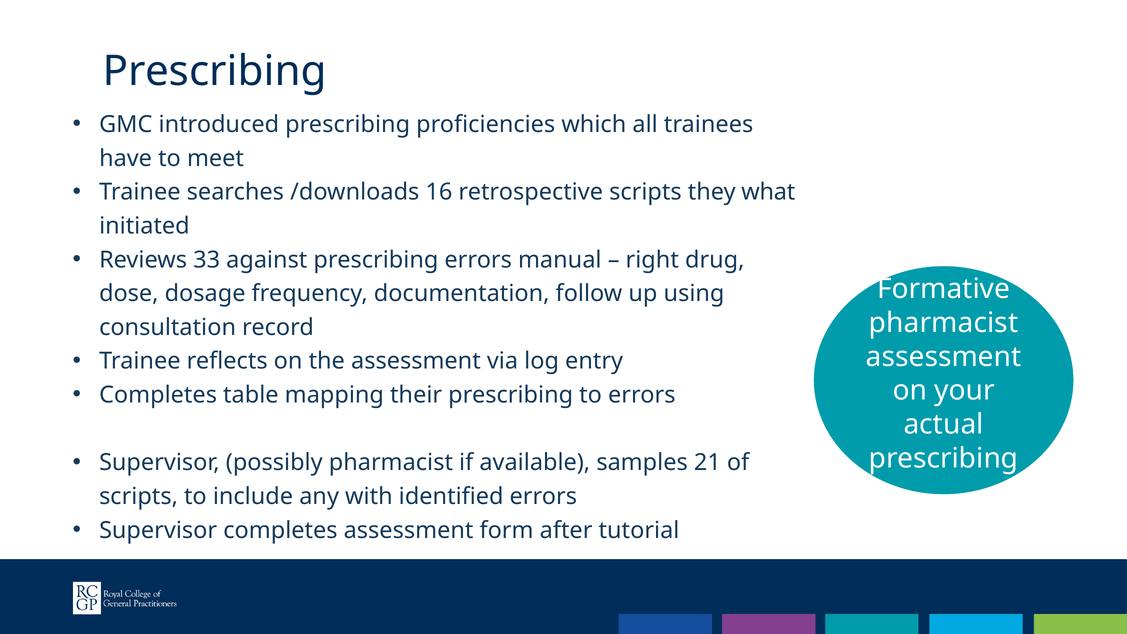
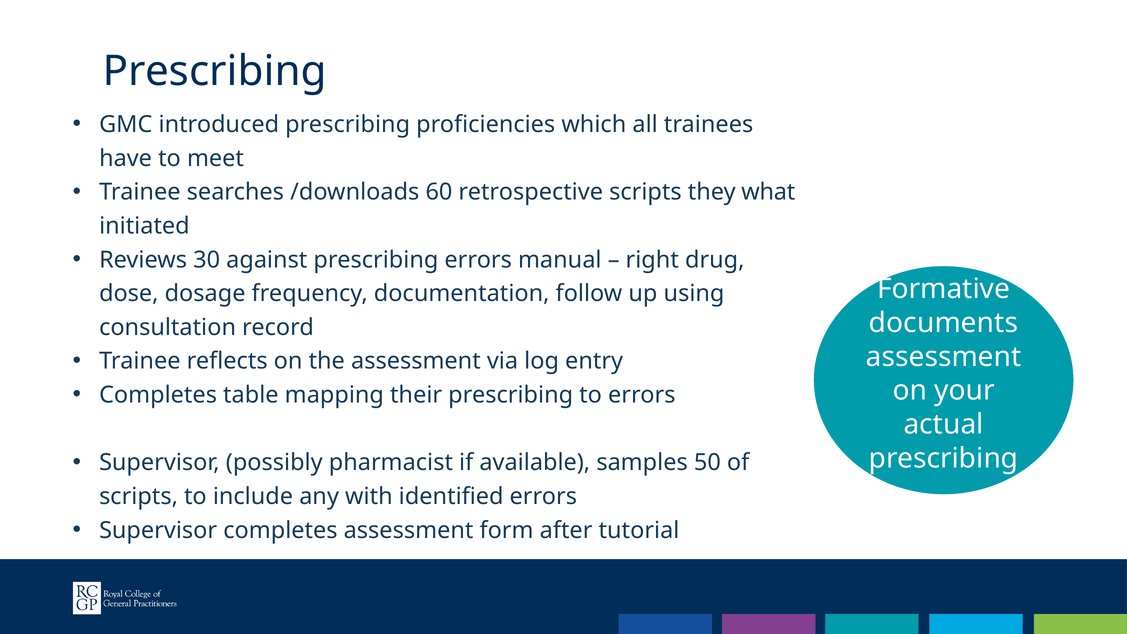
16: 16 -> 60
33: 33 -> 30
pharmacist at (944, 323): pharmacist -> documents
21: 21 -> 50
